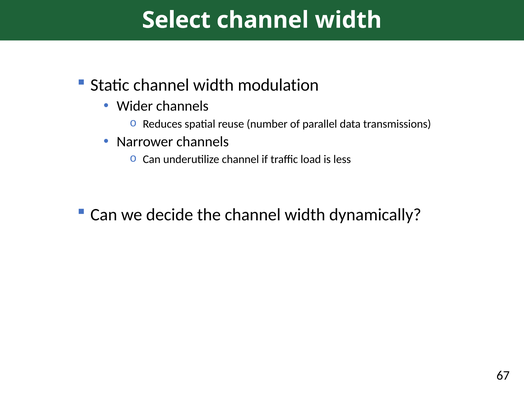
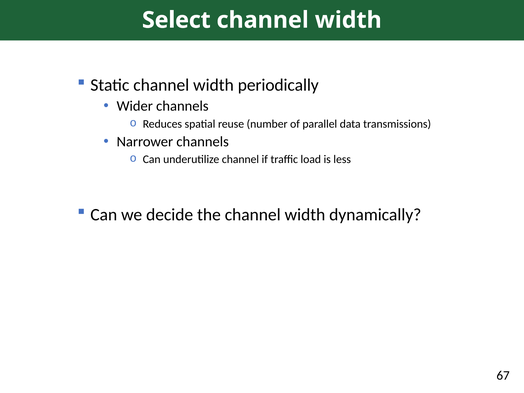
modulation: modulation -> periodically
